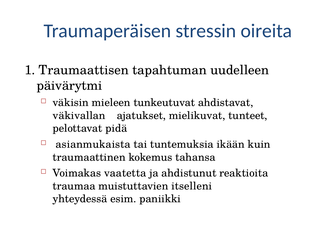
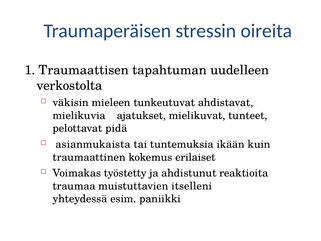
päivärytmi: päivärytmi -> verkostolta
väkivallan: väkivallan -> mielikuvia
tahansa: tahansa -> erilaiset
vaatetta: vaatetta -> työstetty
